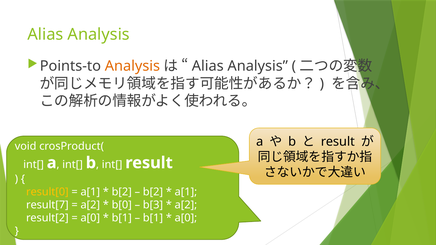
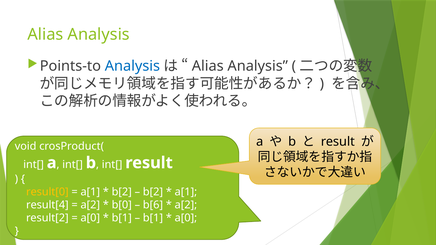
Analysis at (132, 66) colour: orange -> blue
result[7: result[7 -> result[4
b[3: b[3 -> b[6
